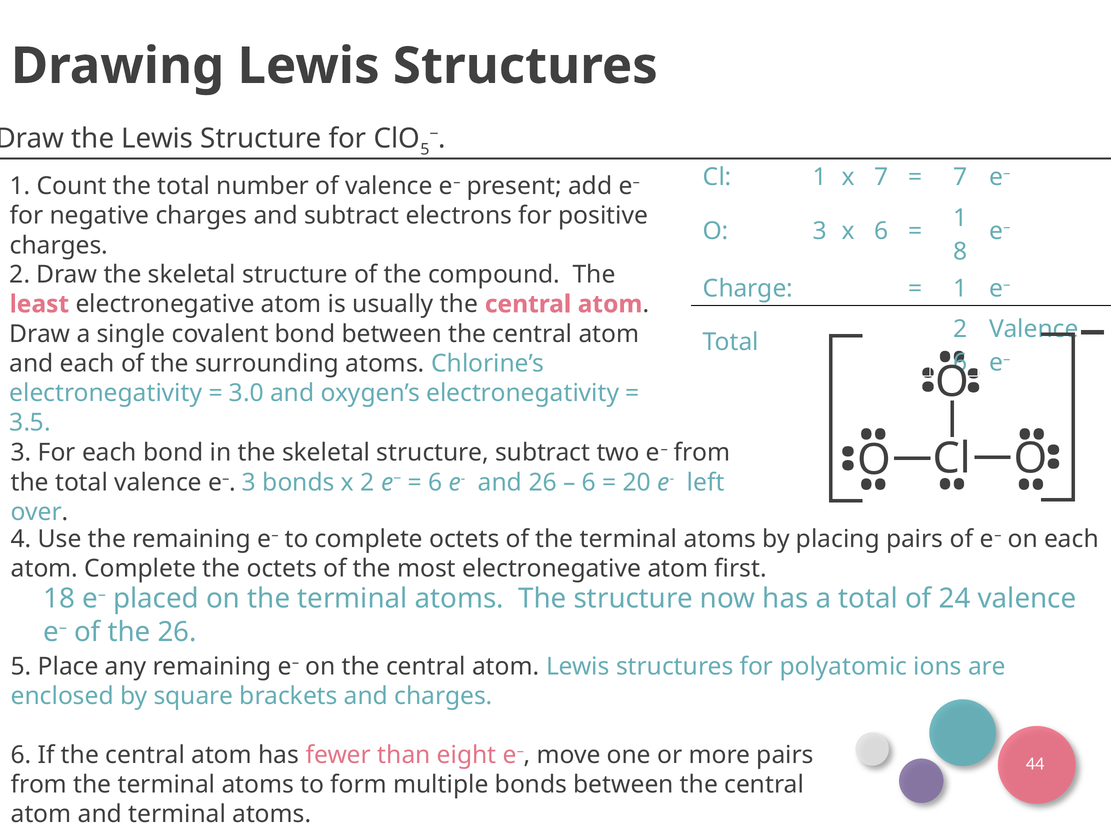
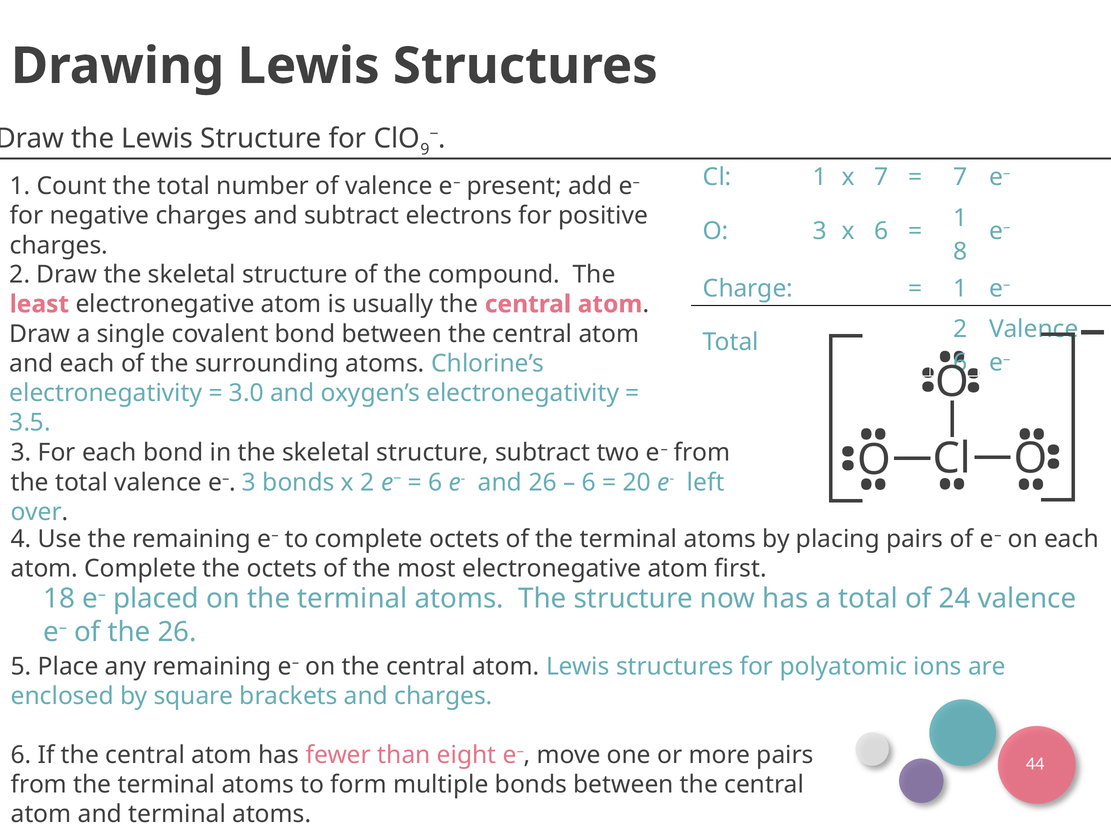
5 at (425, 149): 5 -> 9
